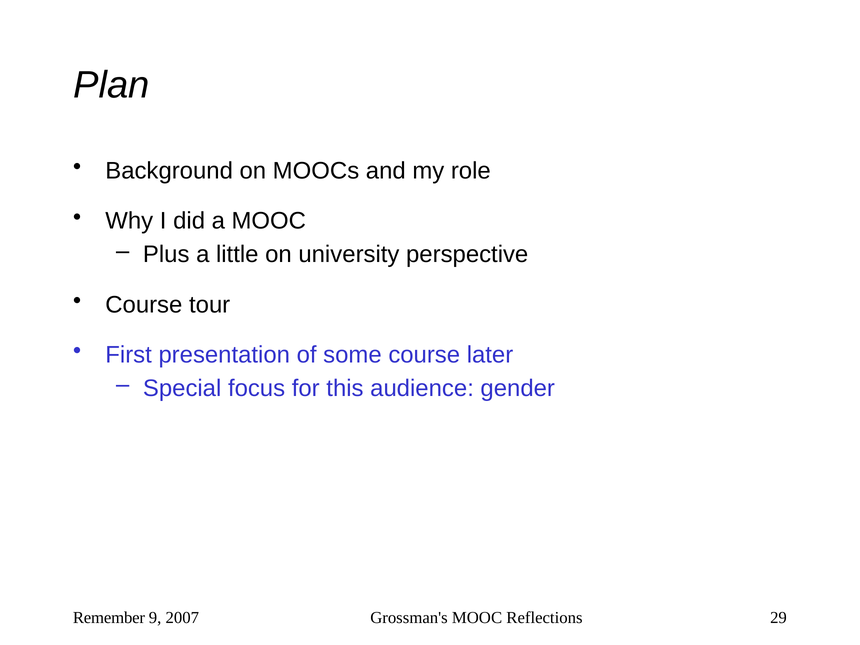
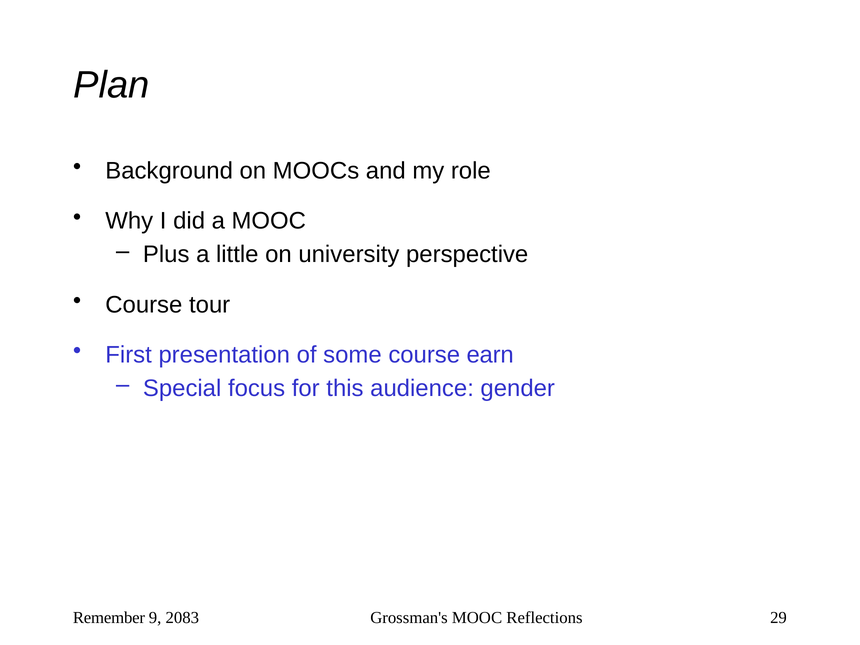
later: later -> earn
2007: 2007 -> 2083
